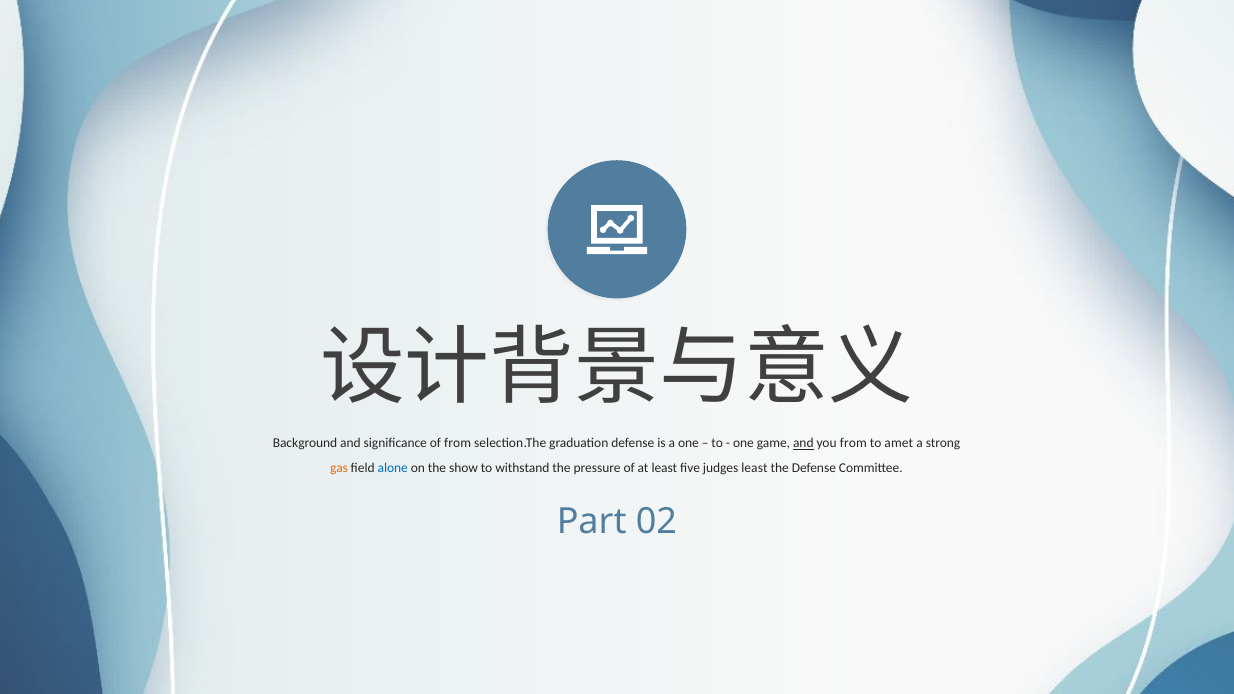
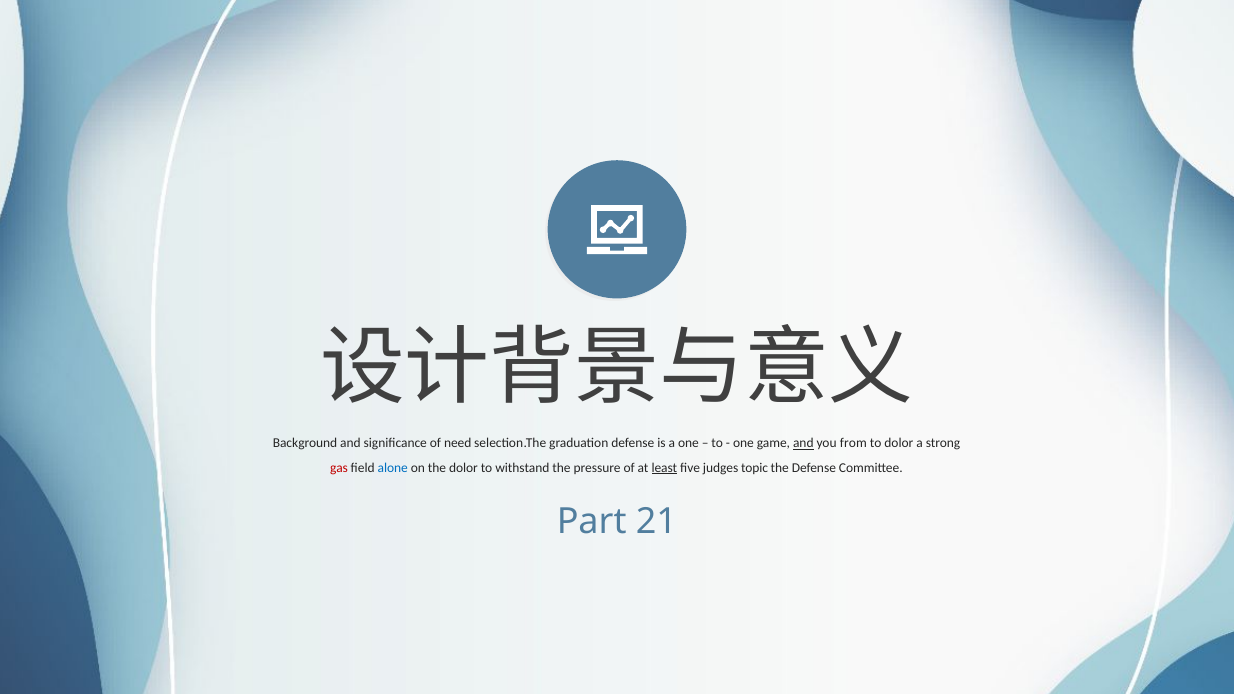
of from: from -> need
to amet: amet -> dolor
gas colour: orange -> red
the show: show -> dolor
least at (664, 468) underline: none -> present
judges least: least -> topic
02: 02 -> 21
